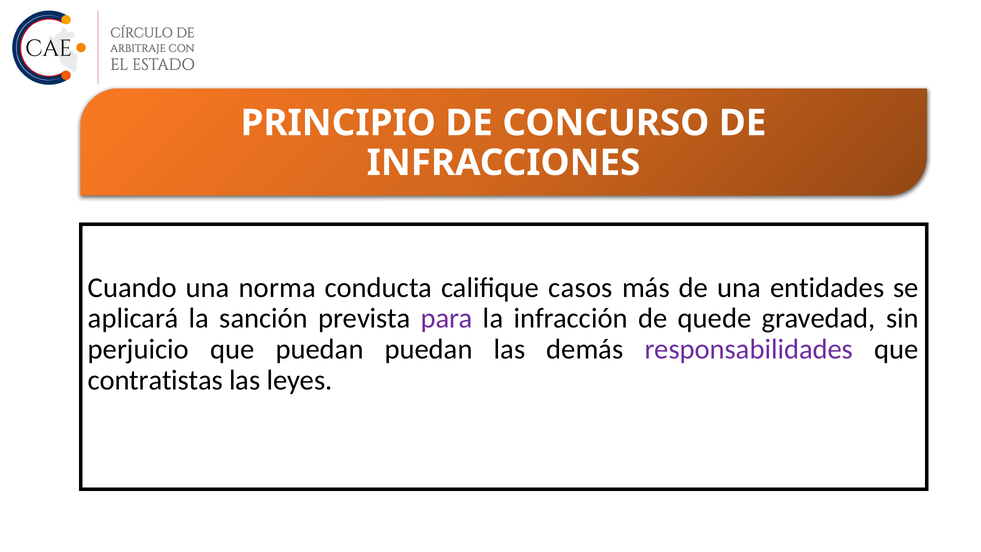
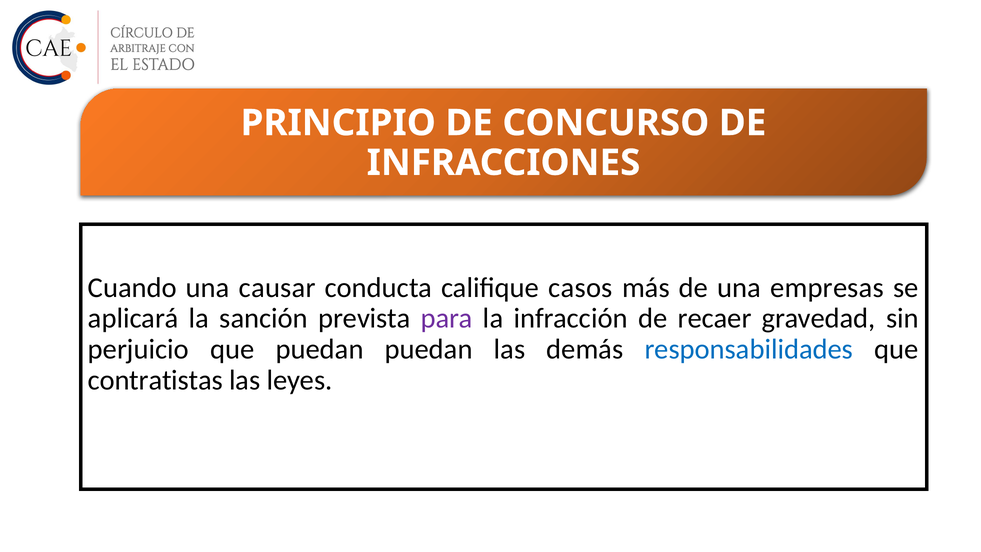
norma: norma -> causar
entidades: entidades -> empresas
quede: quede -> recaer
responsabilidades colour: purple -> blue
